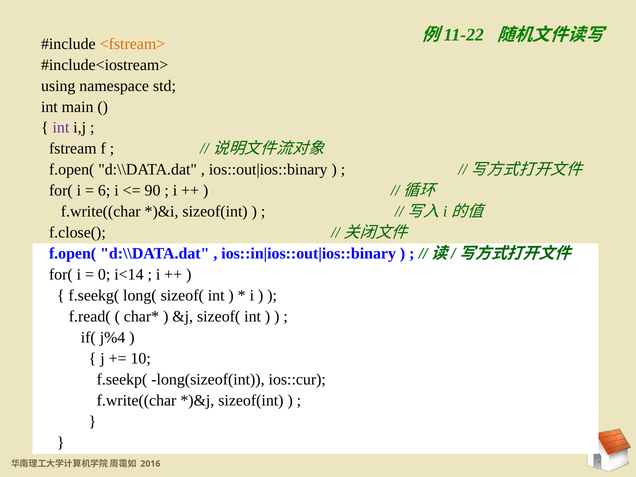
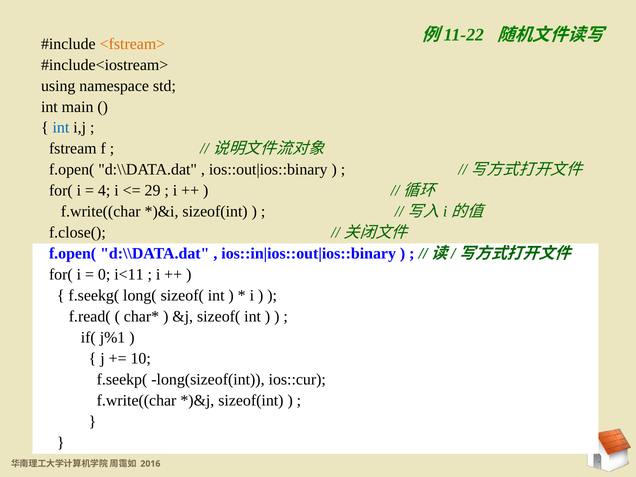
int at (61, 128) colour: purple -> blue
6 at (104, 191): 6 -> 4
90: 90 -> 29
i<14: i<14 -> i<11
j%4: j%4 -> j%1
